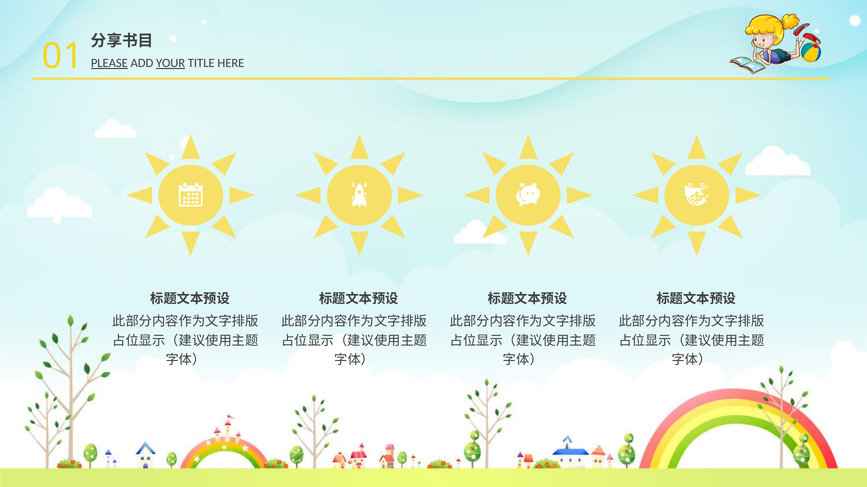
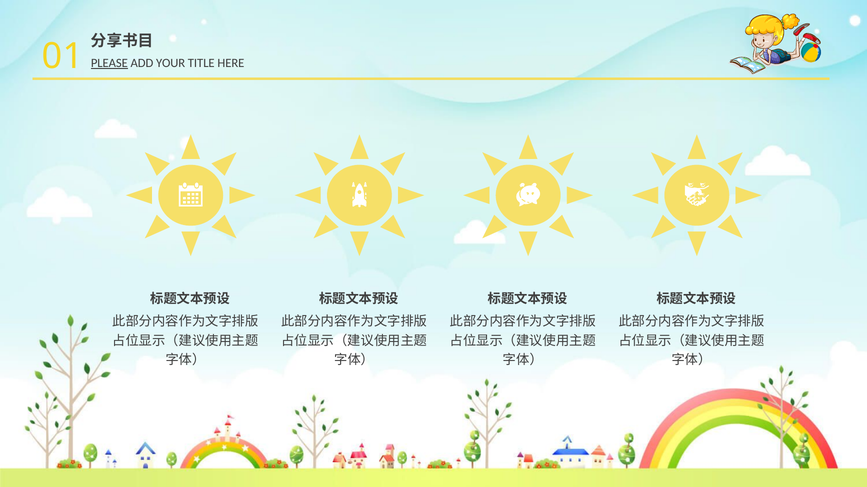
YOUR underline: present -> none
